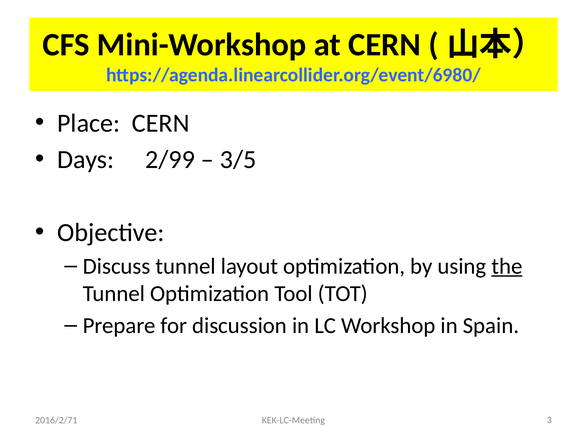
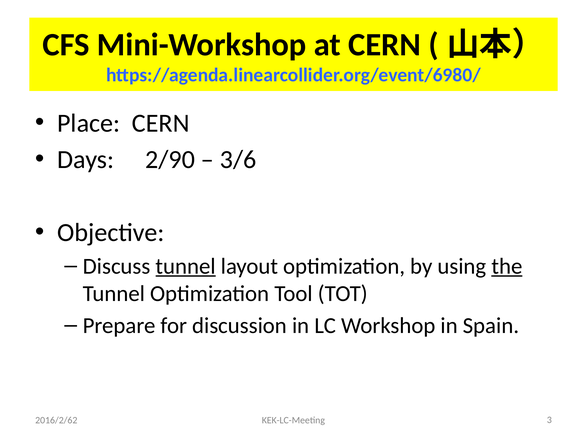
2/99: 2/99 -> 2/90
3/5: 3/5 -> 3/6
tunnel at (186, 266) underline: none -> present
2016/2/71: 2016/2/71 -> 2016/2/62
